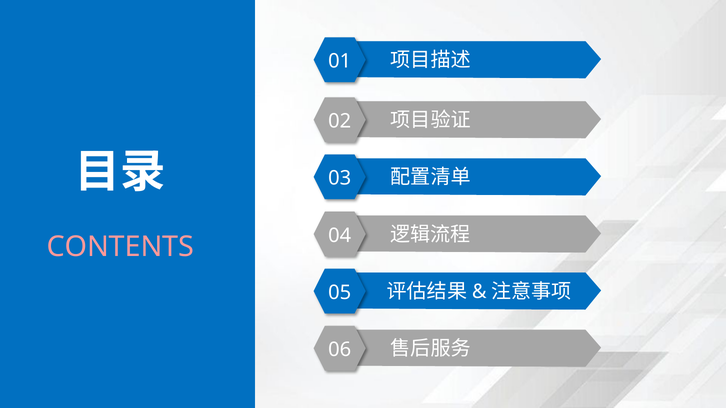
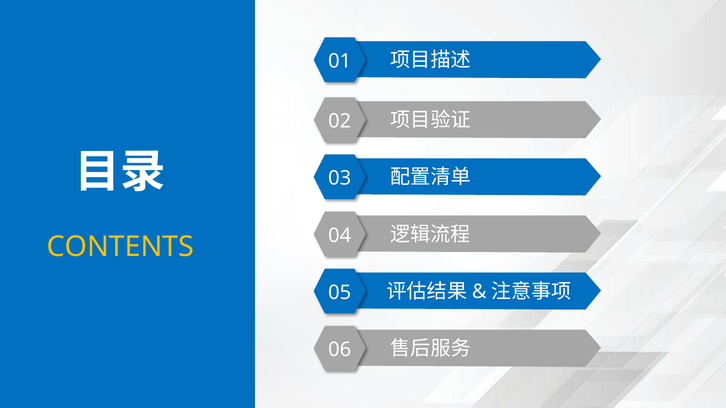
CONTENTS colour: pink -> yellow
